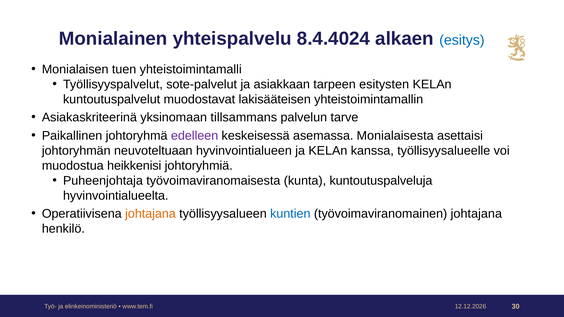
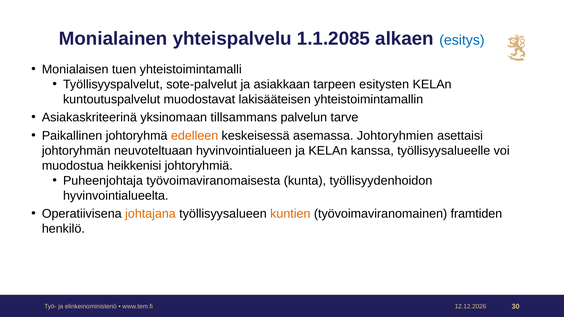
8.4.4024: 8.4.4024 -> 1.1.2085
edelleen colour: purple -> orange
Monialaisesta: Monialaisesta -> Johtoryhmien
kuntoutuspalveluja: kuntoutuspalveluja -> työllisyydenhoidon
kuntien colour: blue -> orange
työvoimaviranomainen johtajana: johtajana -> framtiden
